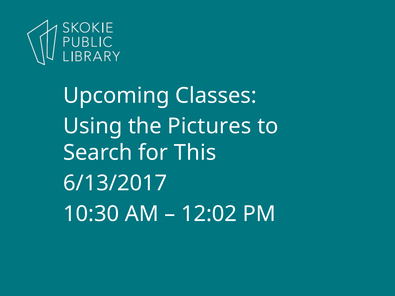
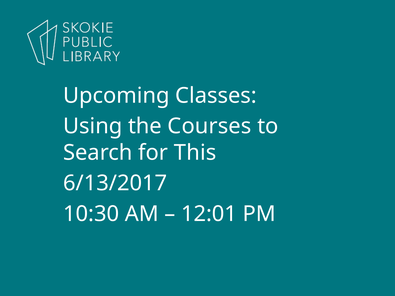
Pictures: Pictures -> Courses
12:02: 12:02 -> 12:01
